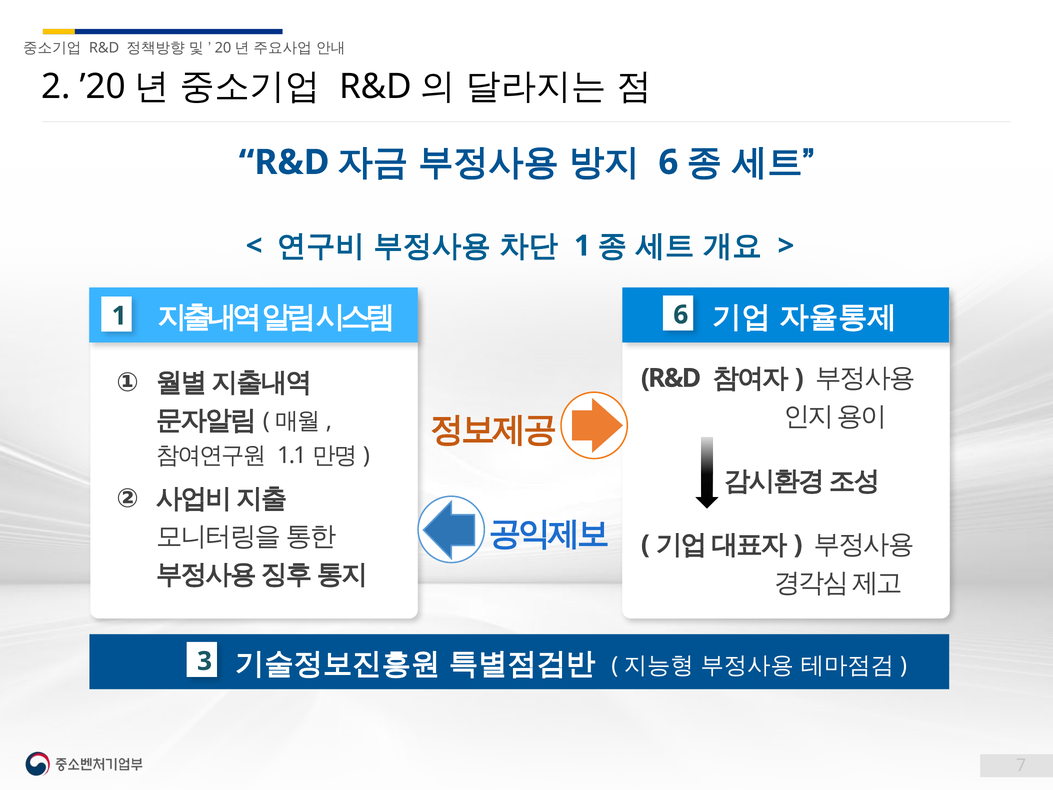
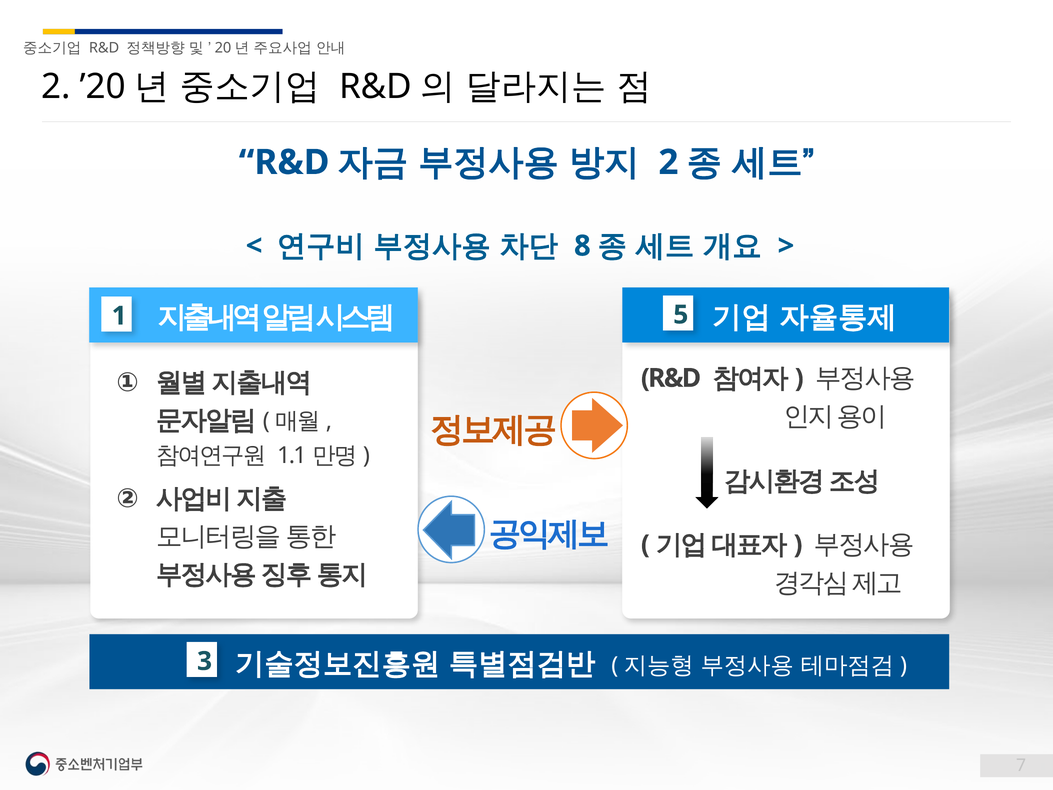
6 at (668, 162): 6 -> 2
1 at (582, 246): 1 -> 8
1 6: 6 -> 5
